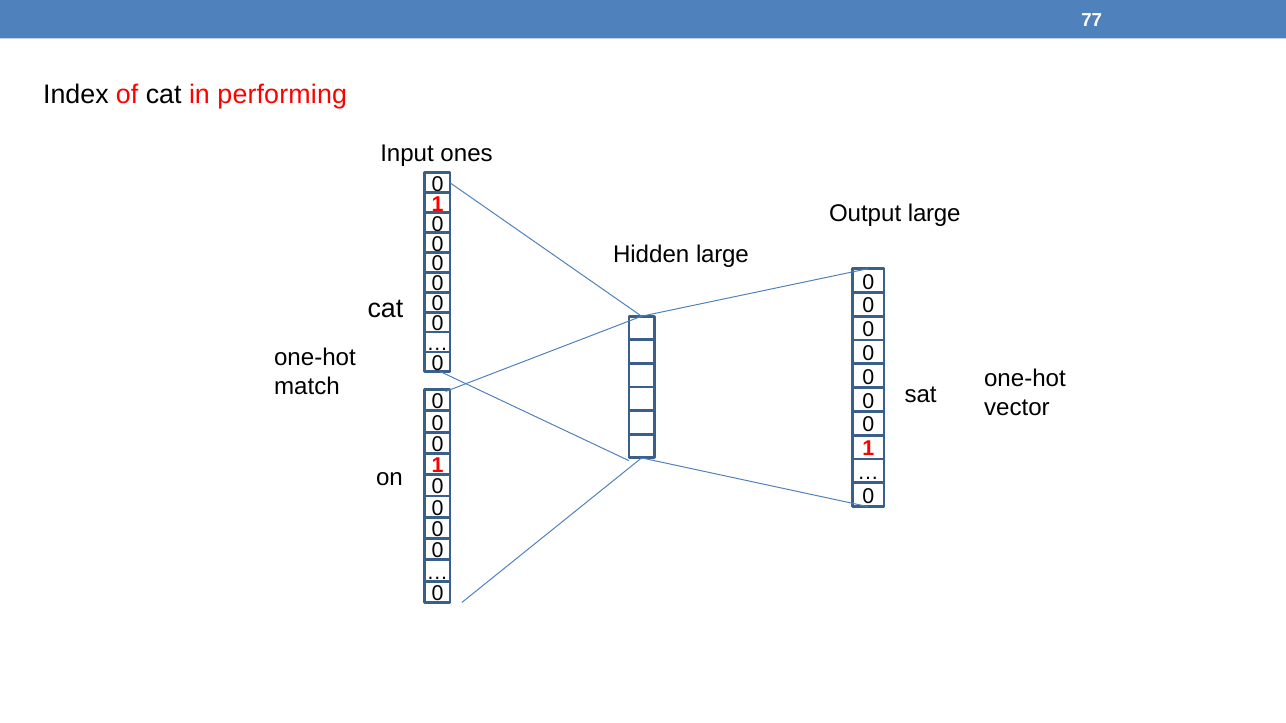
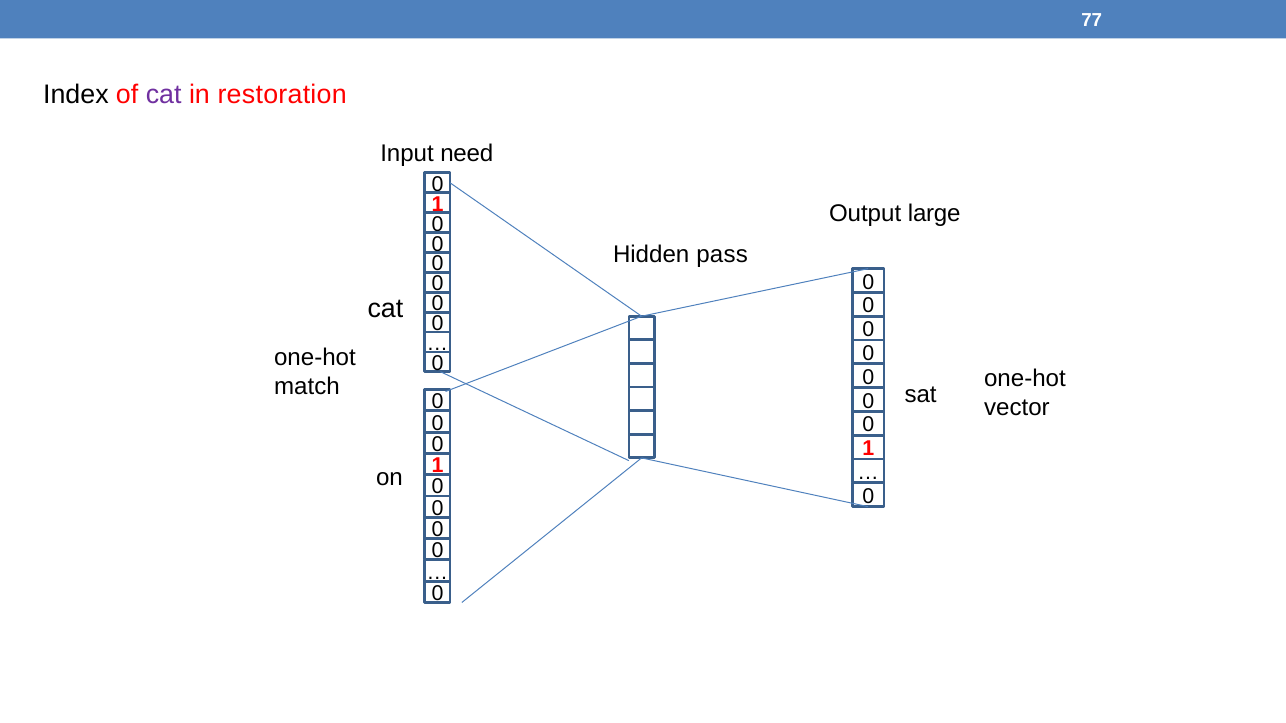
cat at (164, 95) colour: black -> purple
performing: performing -> restoration
ones: ones -> need
Hidden large: large -> pass
